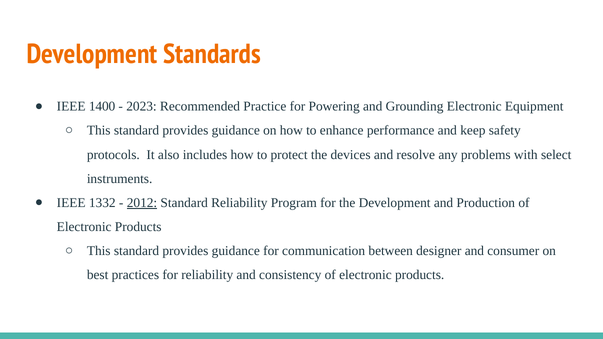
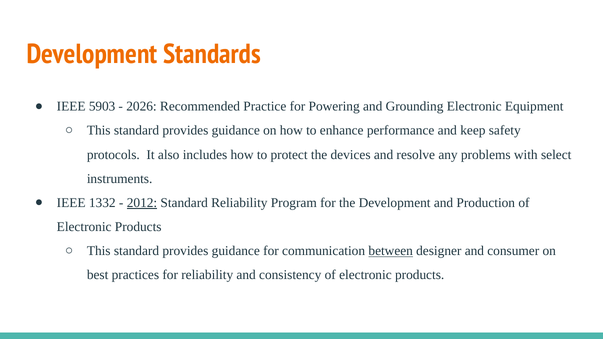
1400: 1400 -> 5903
2023: 2023 -> 2026
between underline: none -> present
